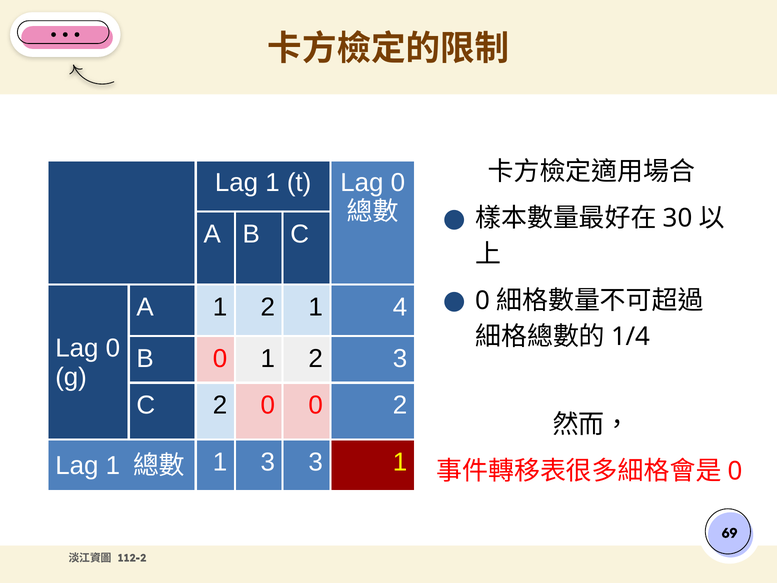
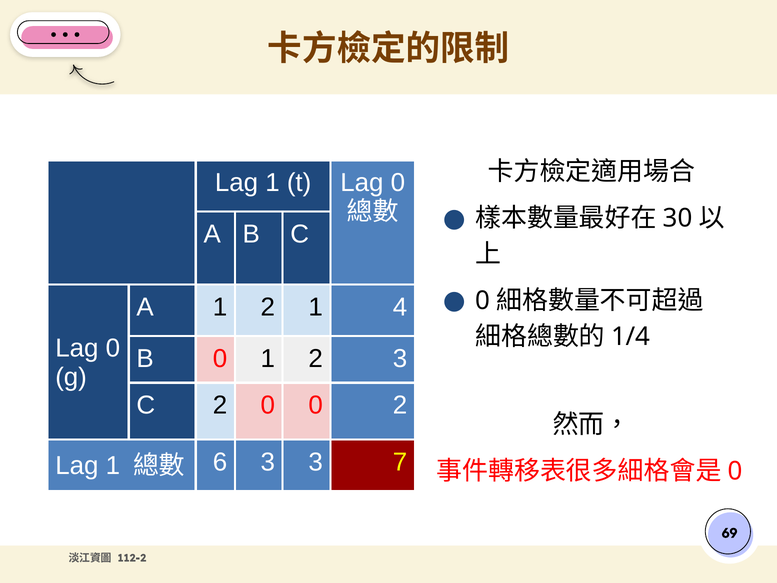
1 at (220, 462): 1 -> 6
3 1: 1 -> 7
